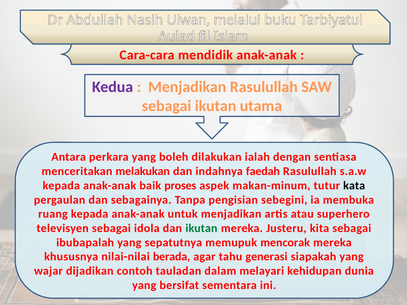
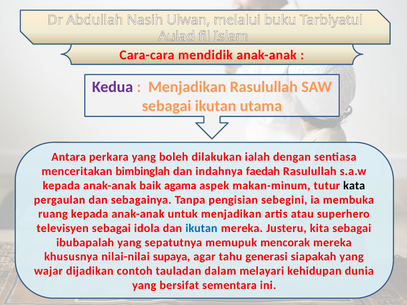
melakukan: melakukan -> bimbinglah
proses: proses -> agama
ikutan at (201, 228) colour: green -> blue
berada: berada -> supaya
